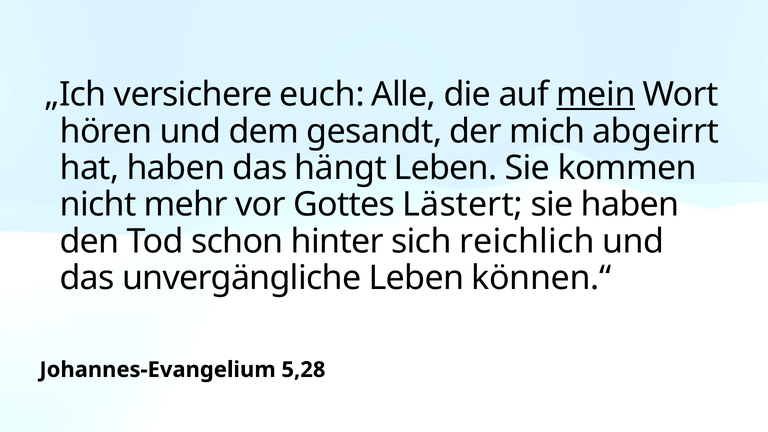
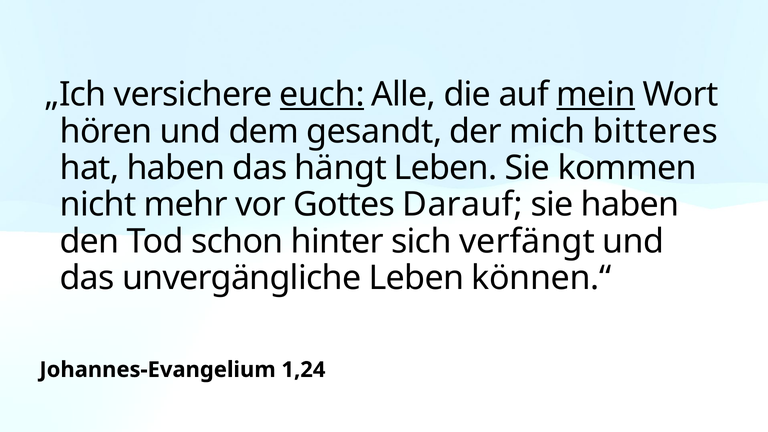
euch underline: none -> present
abgeirrt: abgeirrt -> bitteres
Lästert: Lästert -> Darauf
reichlich: reichlich -> verfängt
5,28: 5,28 -> 1,24
